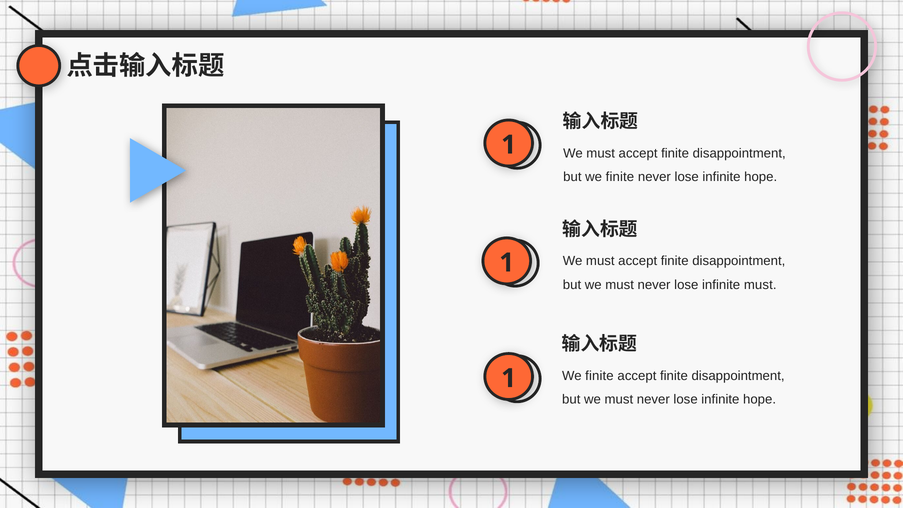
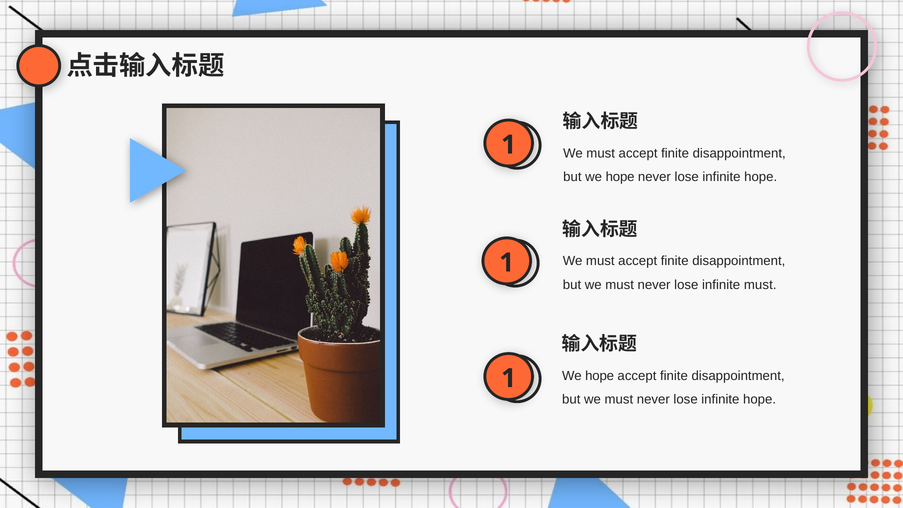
but we finite: finite -> hope
finite at (599, 376): finite -> hope
